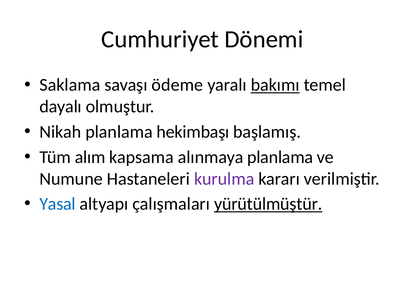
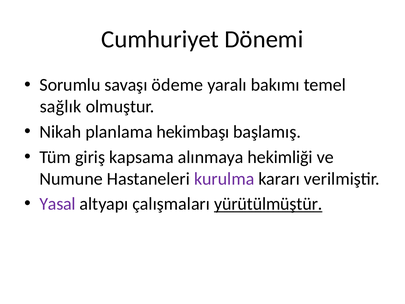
Saklama: Saklama -> Sorumlu
bakımı underline: present -> none
dayalı: dayalı -> sağlık
alım: alım -> giriş
alınmaya planlama: planlama -> hekimliği
Yasal colour: blue -> purple
